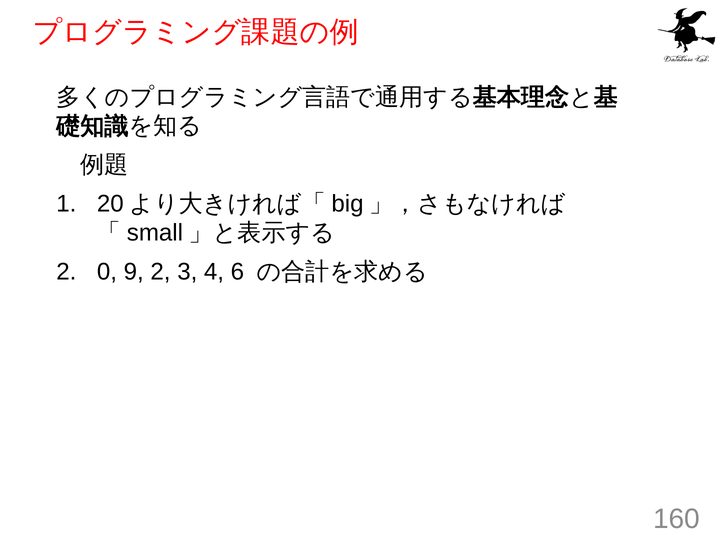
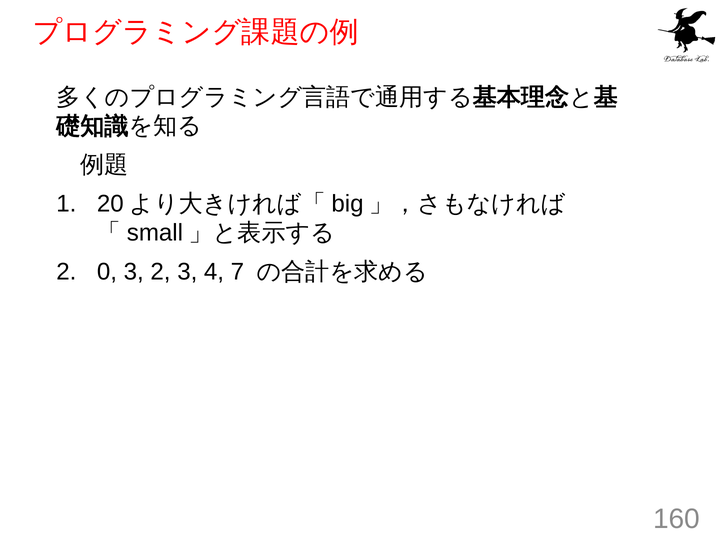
0 9: 9 -> 3
6: 6 -> 7
